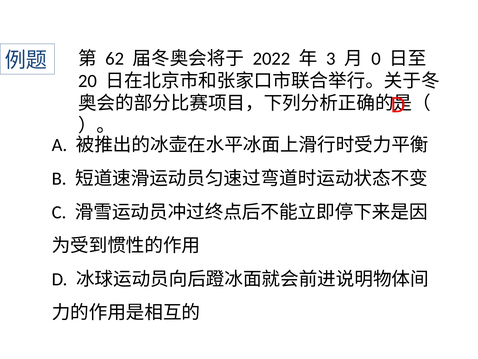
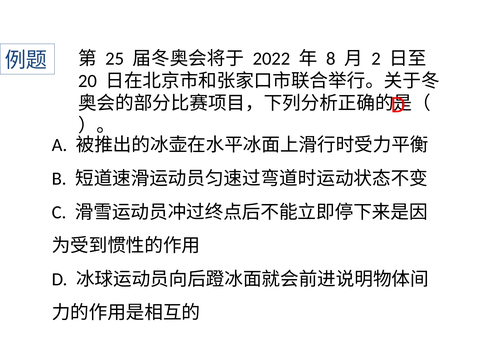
62: 62 -> 25
3: 3 -> 8
0: 0 -> 2
